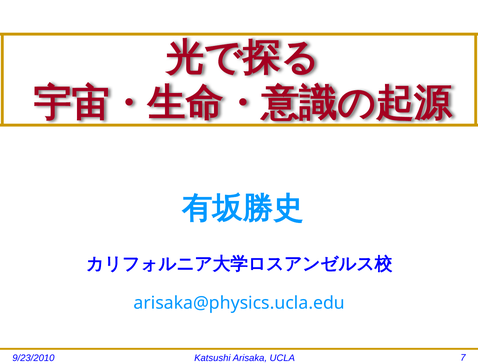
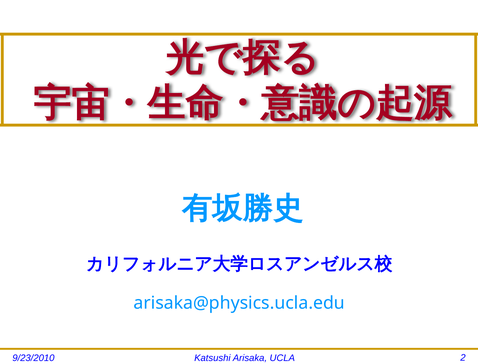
7: 7 -> 2
